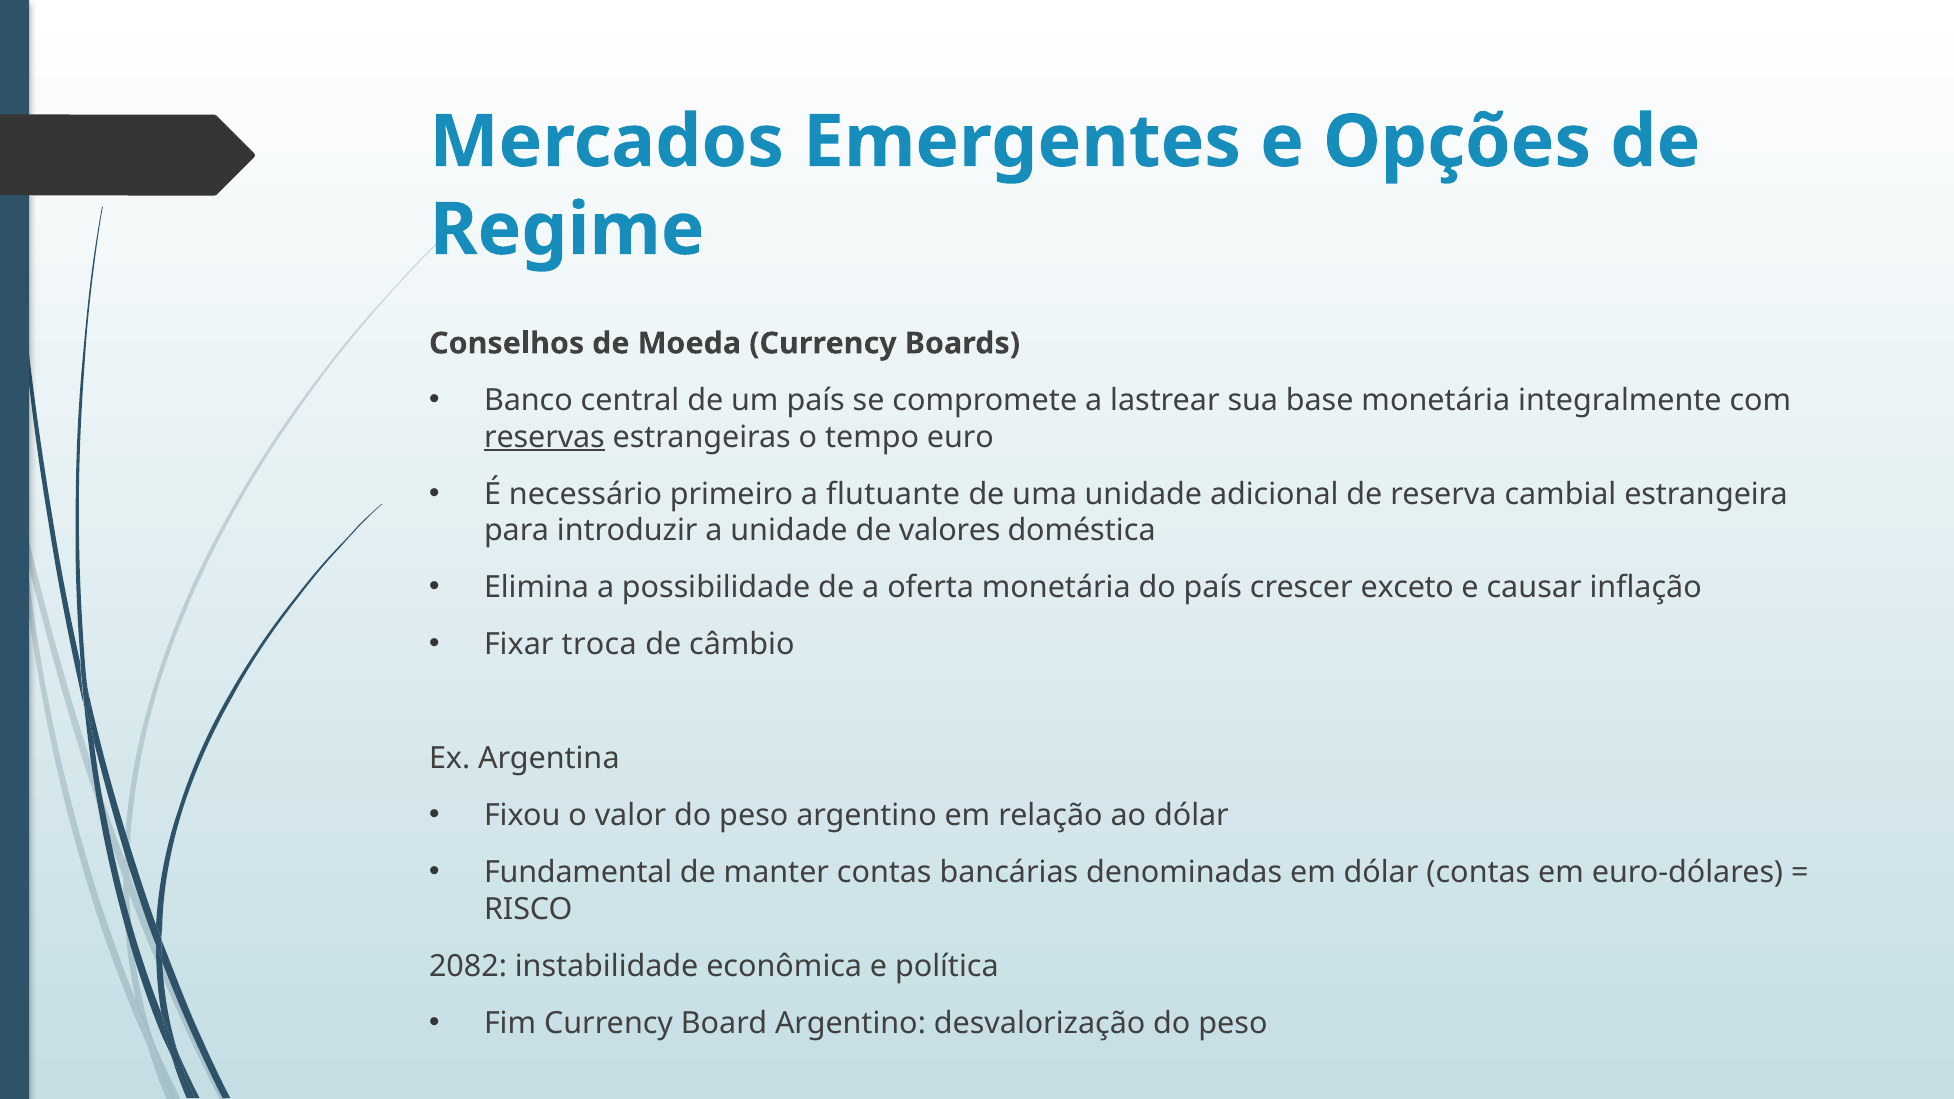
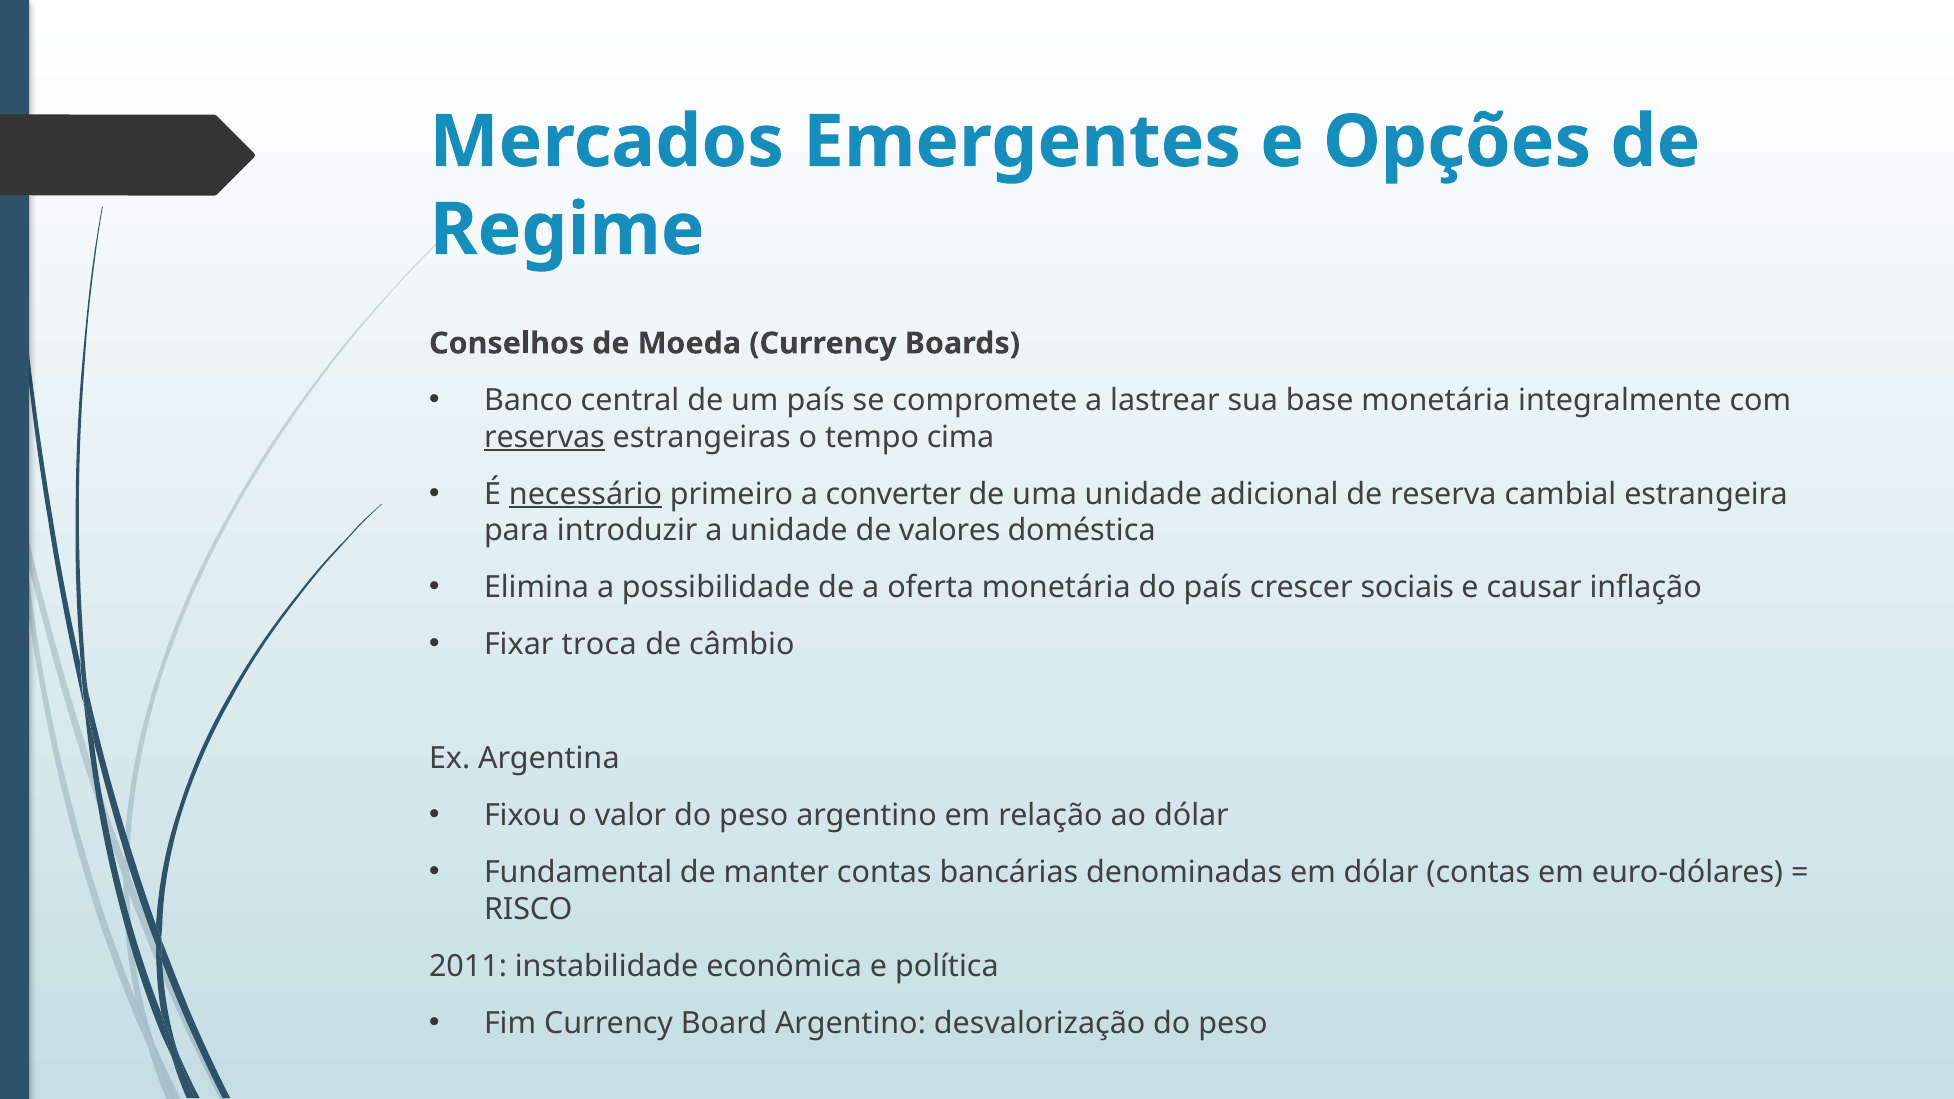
euro: euro -> cima
necessário underline: none -> present
flutuante: flutuante -> converter
exceto: exceto -> sociais
2082: 2082 -> 2011
